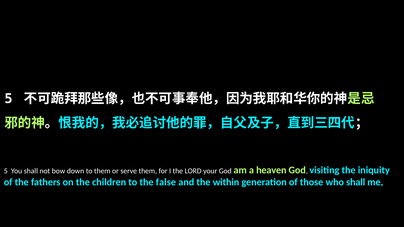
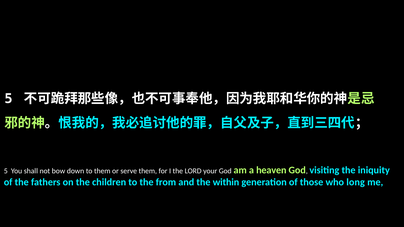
false: false -> from
who shall: shall -> long
